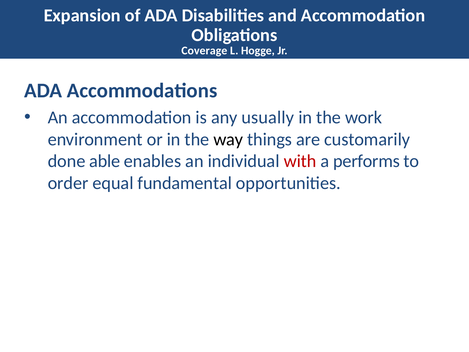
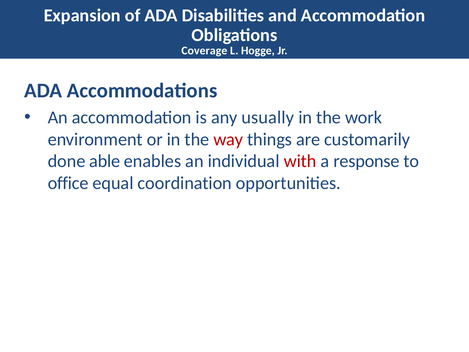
way colour: black -> red
performs: performs -> response
order: order -> office
fundamental: fundamental -> coordination
